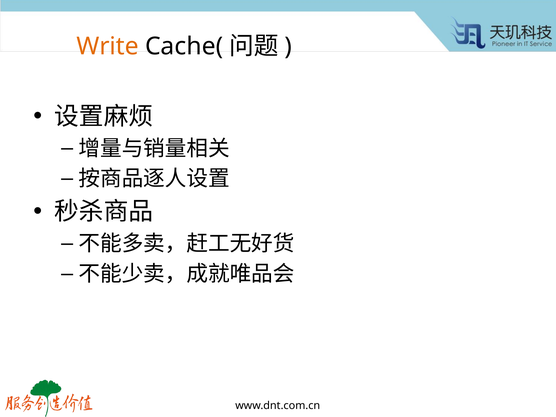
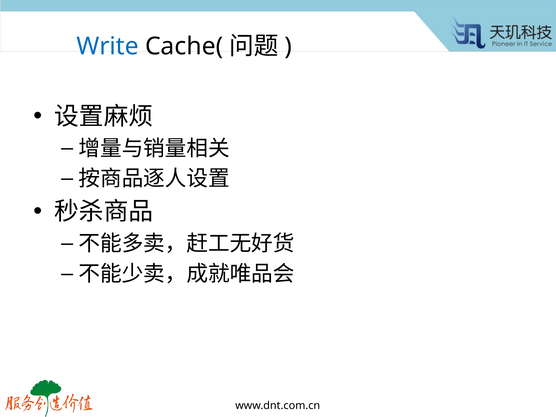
Write colour: orange -> blue
